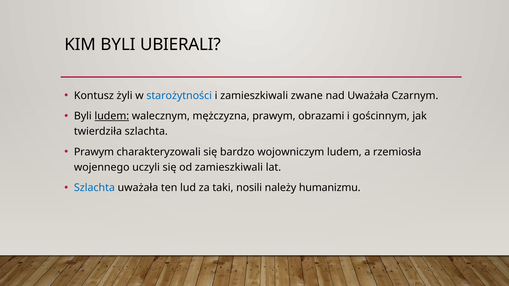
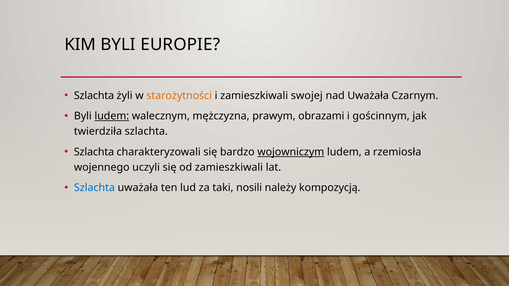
UBIERALI: UBIERALI -> EUROPIE
Kontusz at (94, 96): Kontusz -> Szlachta
starożytności colour: blue -> orange
zwane: zwane -> swojej
Prawym at (94, 152): Prawym -> Szlachta
wojowniczym underline: none -> present
humanizmu: humanizmu -> kompozycją
